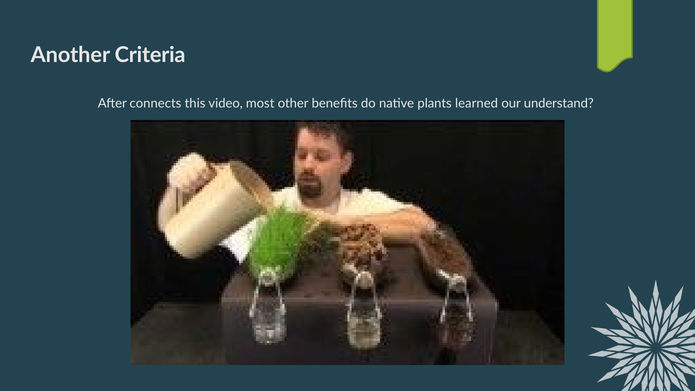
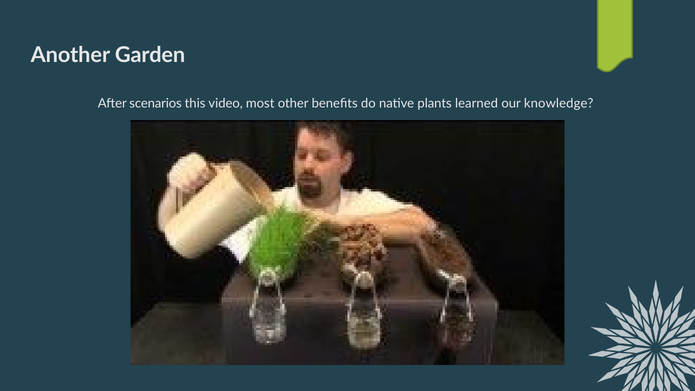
Criteria: Criteria -> Garden
connects: connects -> scenarios
understand: understand -> knowledge
